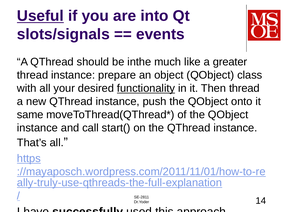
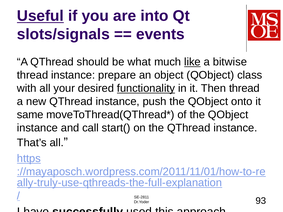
inthe: inthe -> what
like underline: none -> present
greater: greater -> bitwise
14: 14 -> 93
